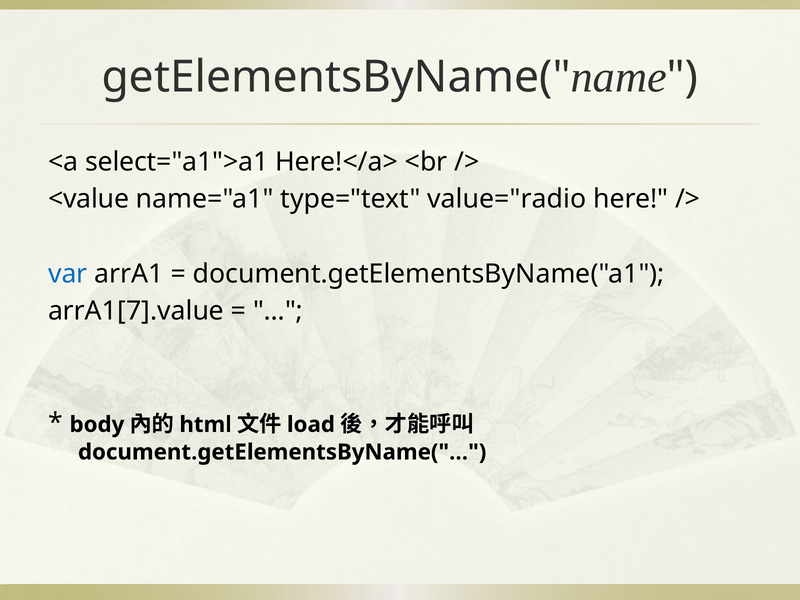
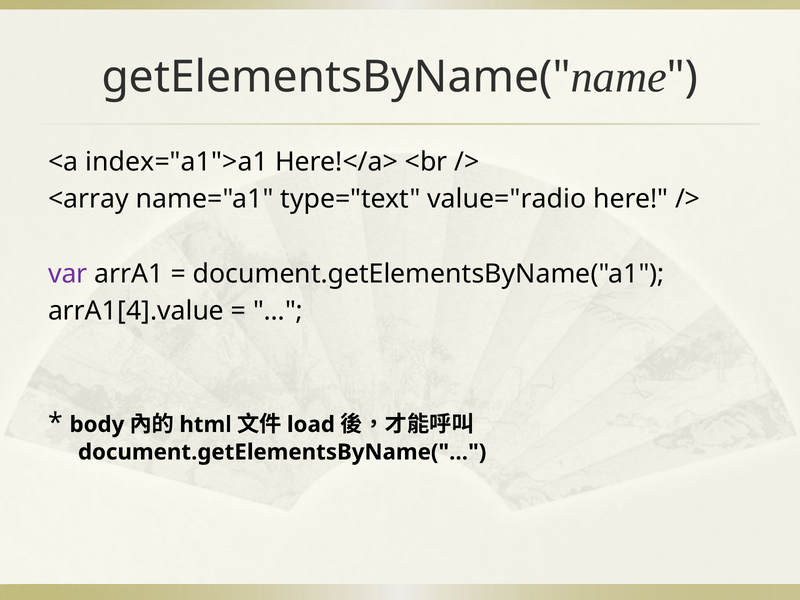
select="a1">a1: select="a1">a1 -> index="a1">a1
<value: <value -> <array
var colour: blue -> purple
arrA1[7].value: arrA1[7].value -> arrA1[4].value
